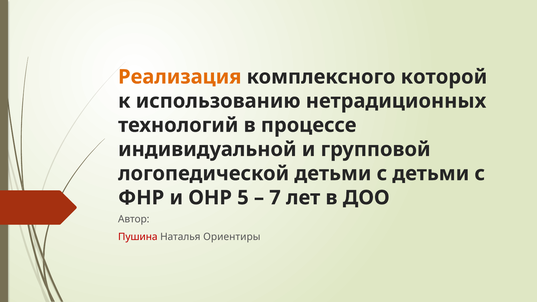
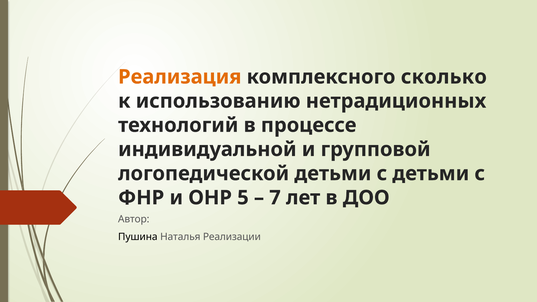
которой: которой -> сколько
Пушина colour: red -> black
Ориентиры: Ориентиры -> Реализации
